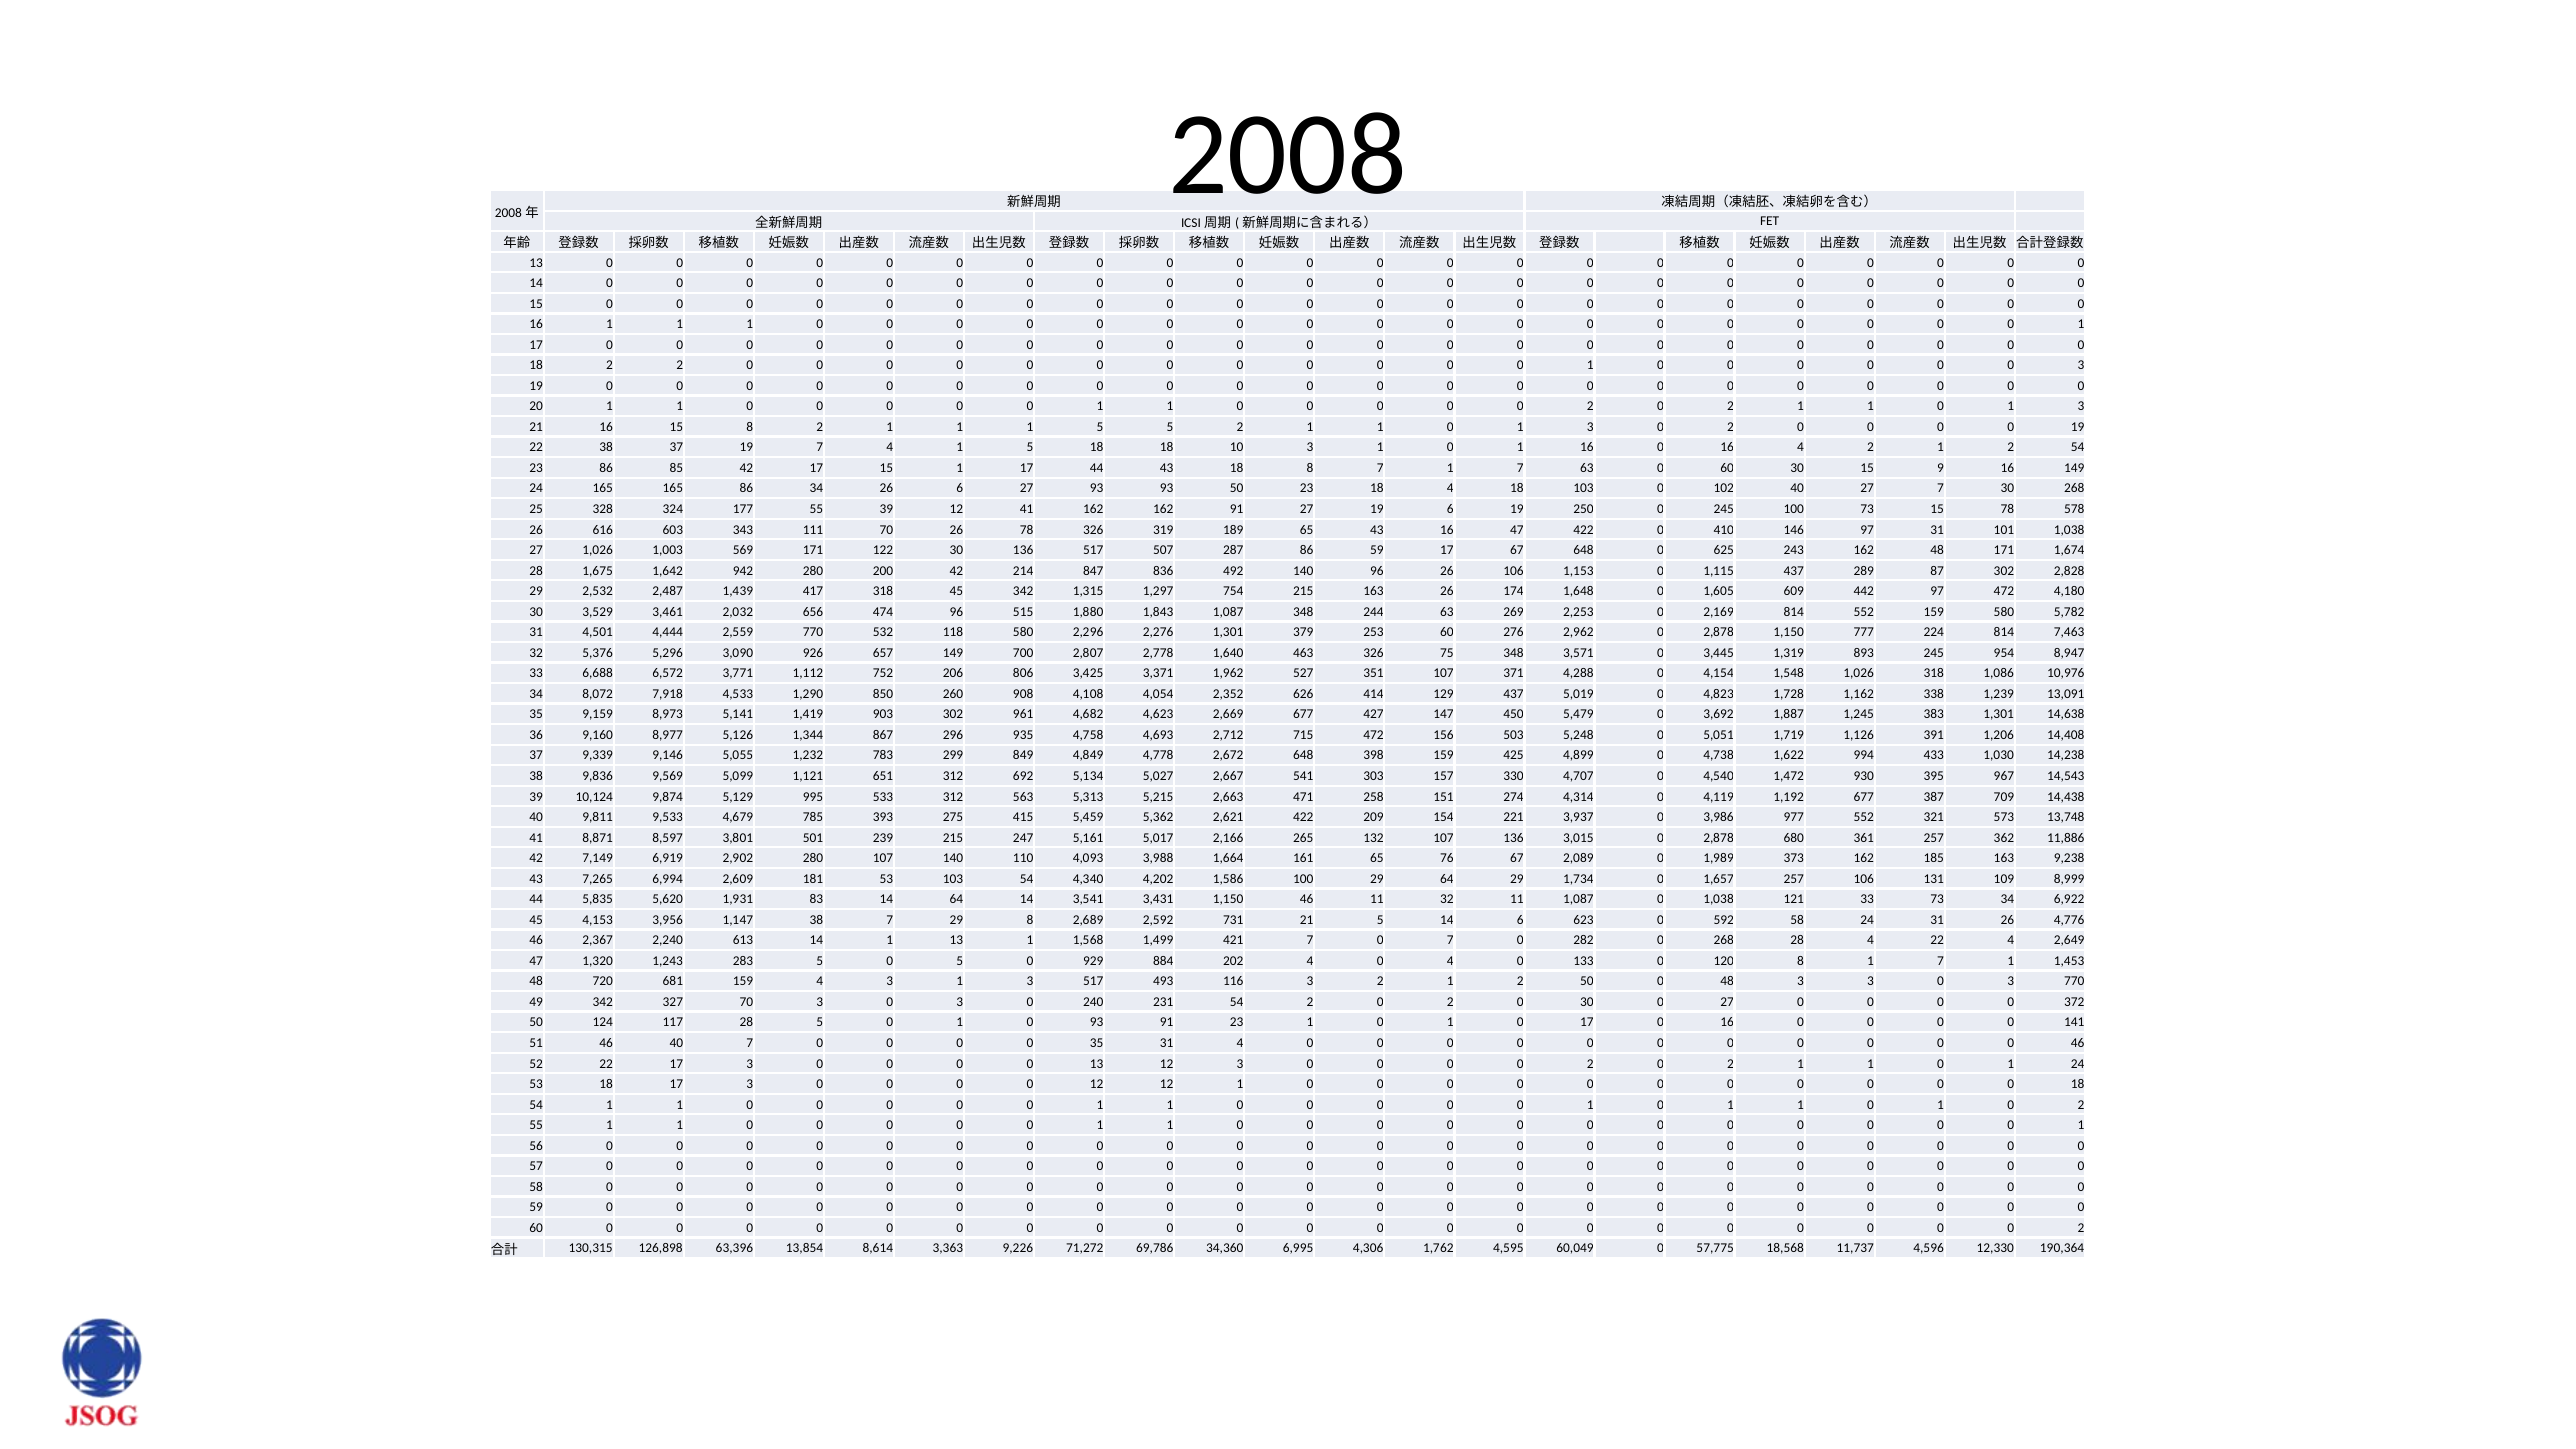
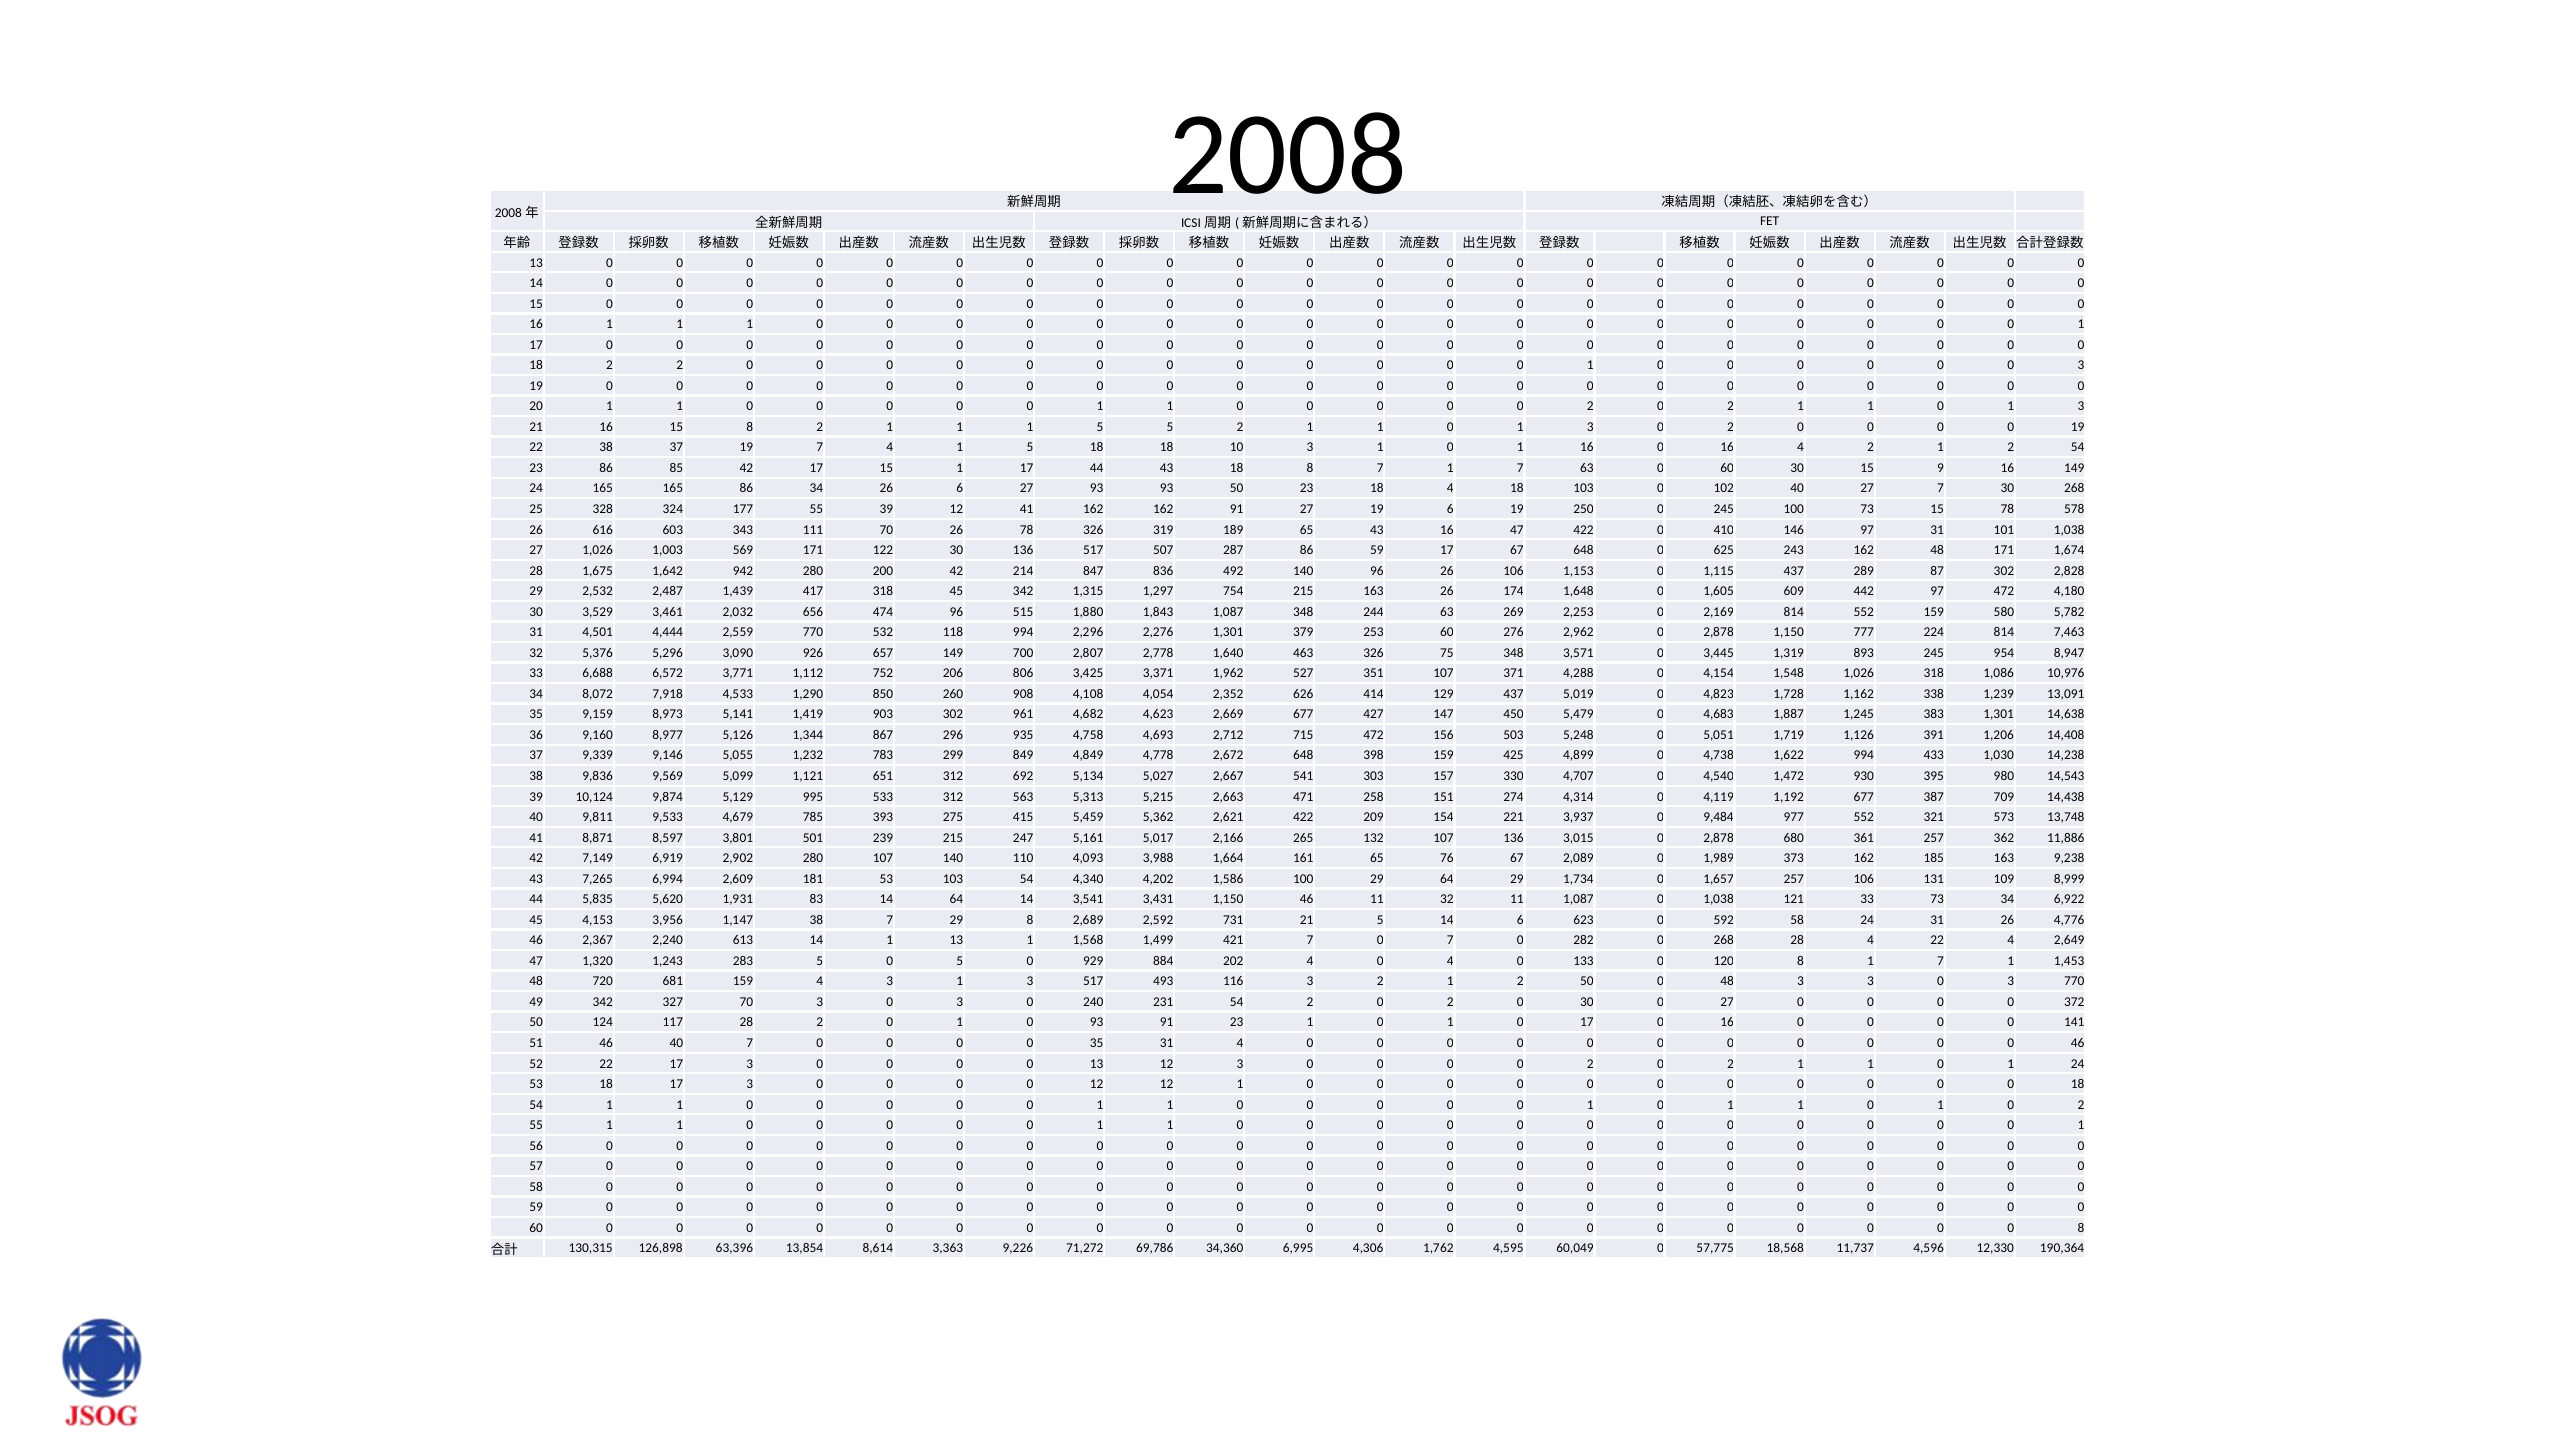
118 580: 580 -> 994
3,692: 3,692 -> 4,683
967: 967 -> 980
3,986: 3,986 -> 9,484
28 5: 5 -> 2
2 at (2081, 1228): 2 -> 8
